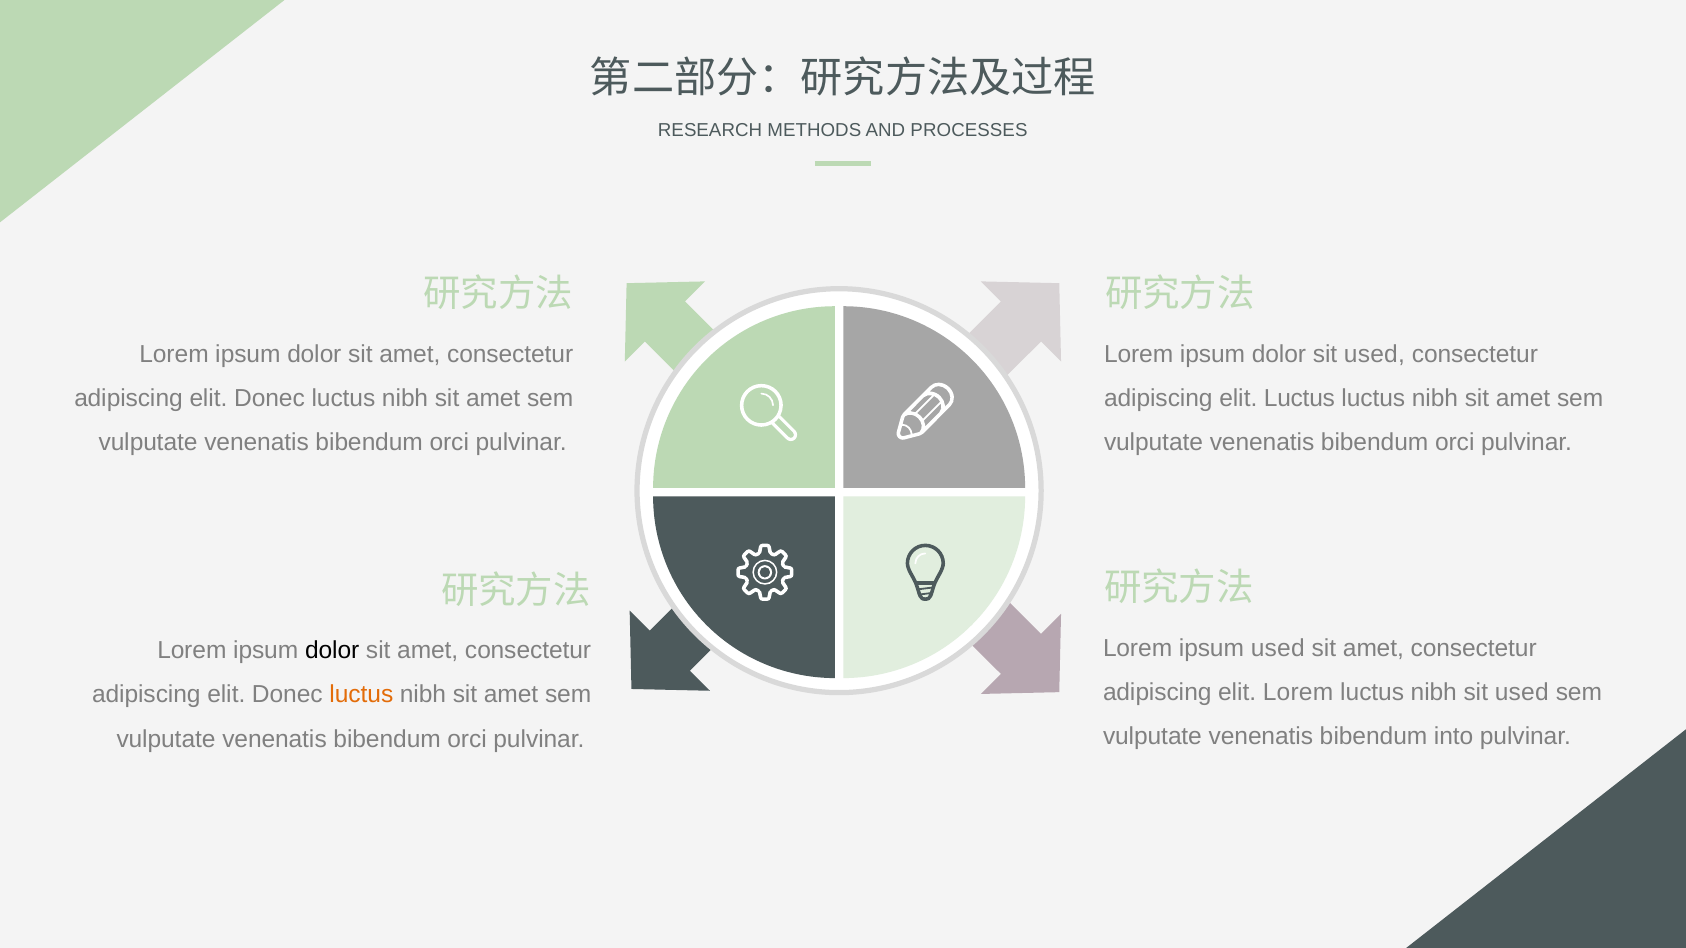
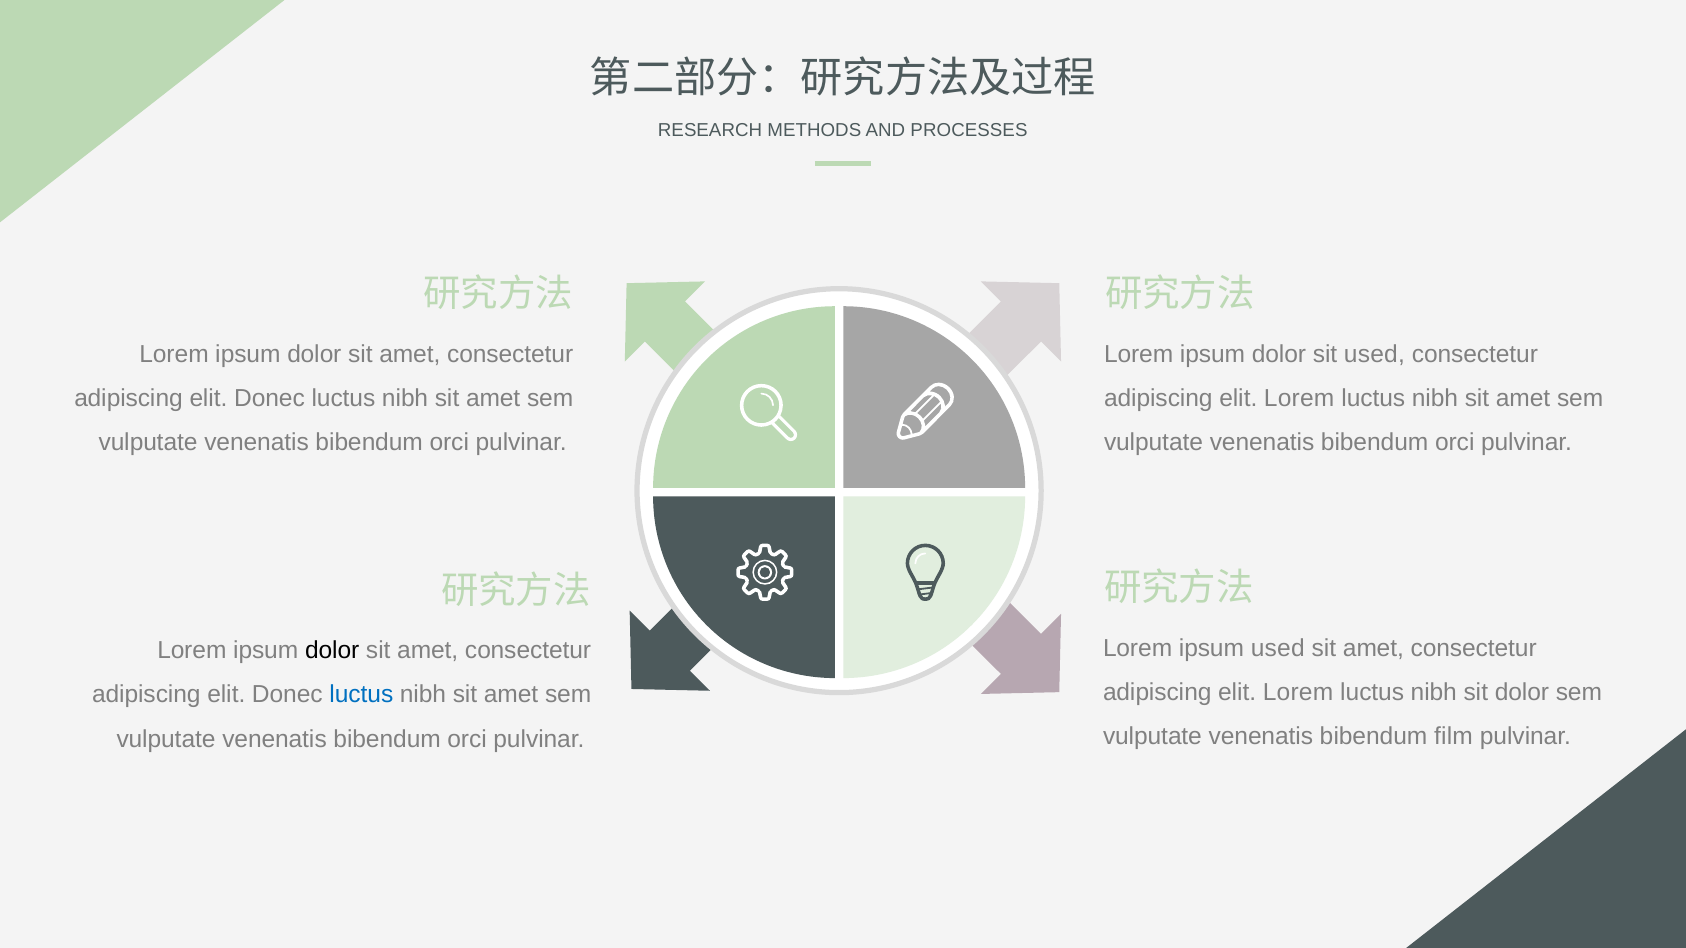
Luctus at (1299, 399): Luctus -> Lorem
nibh sit used: used -> dolor
luctus at (361, 695) colour: orange -> blue
into: into -> film
